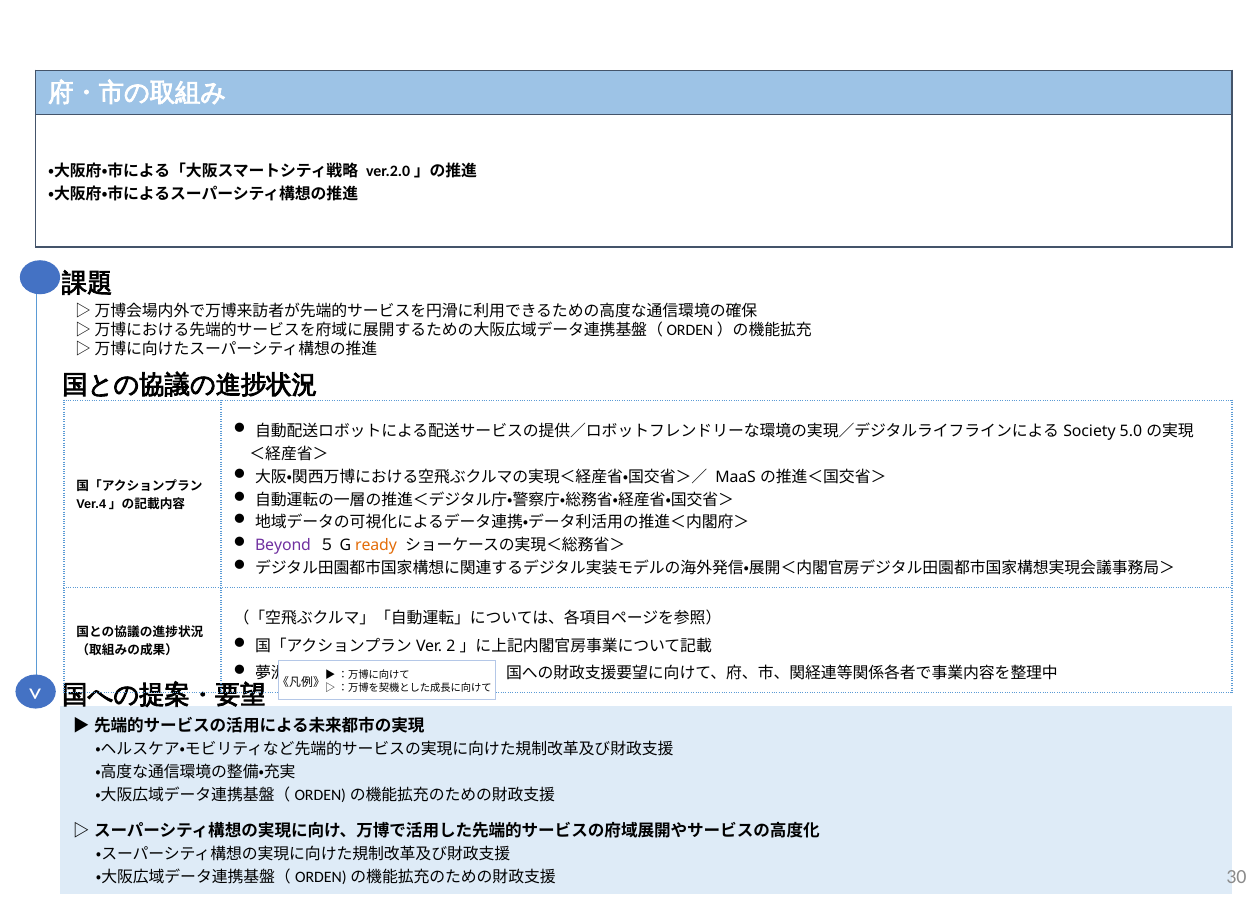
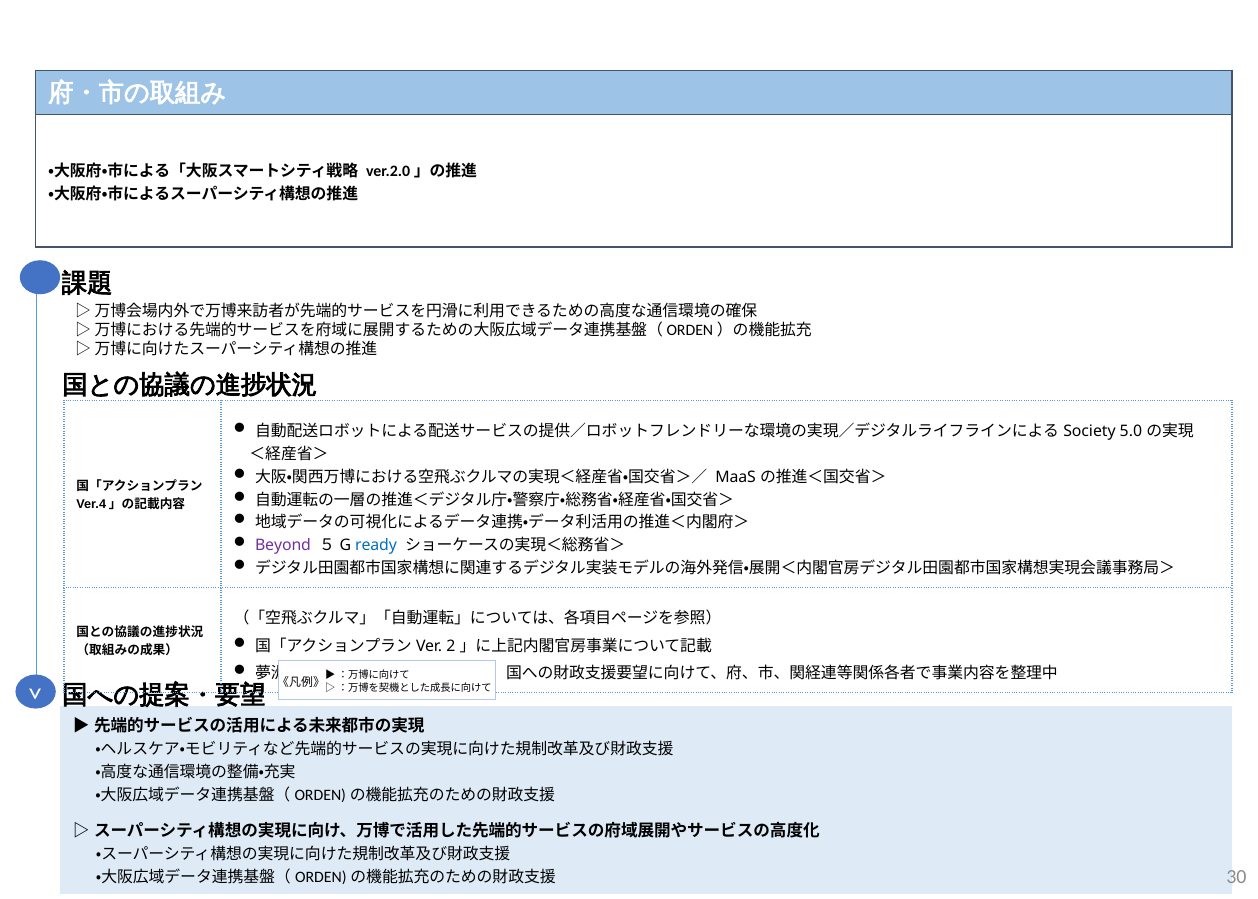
ready colour: orange -> blue
